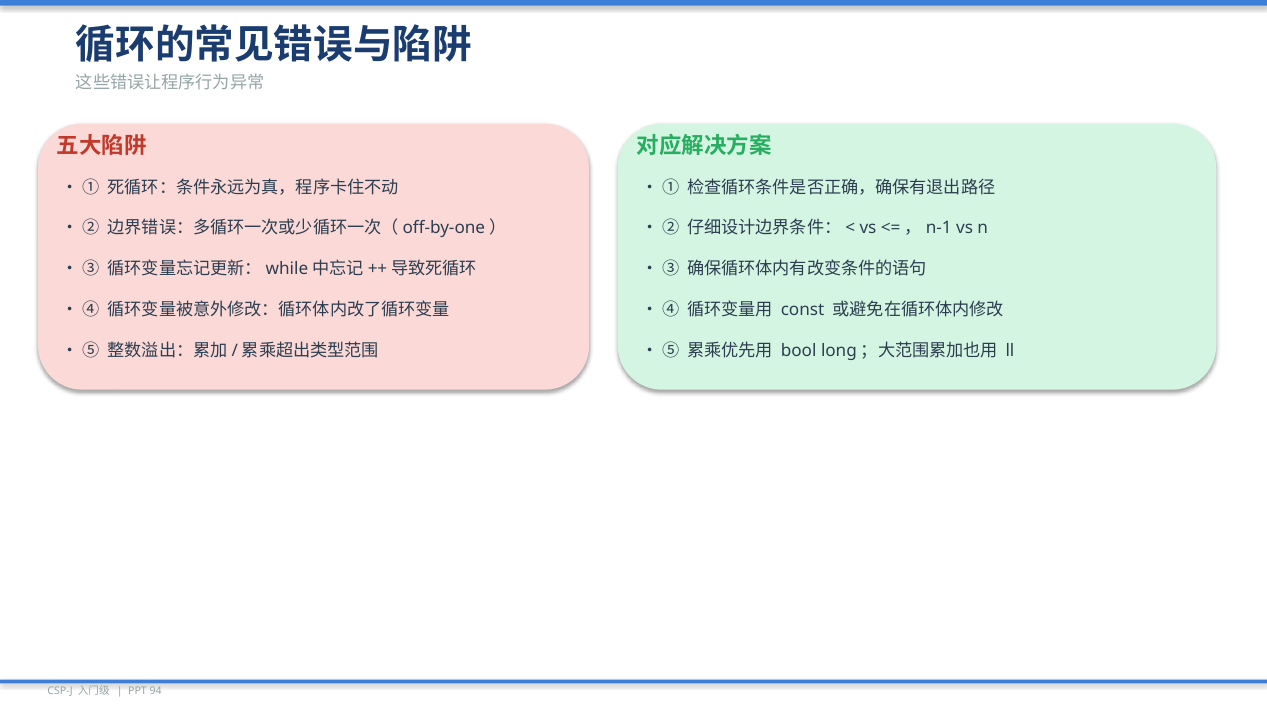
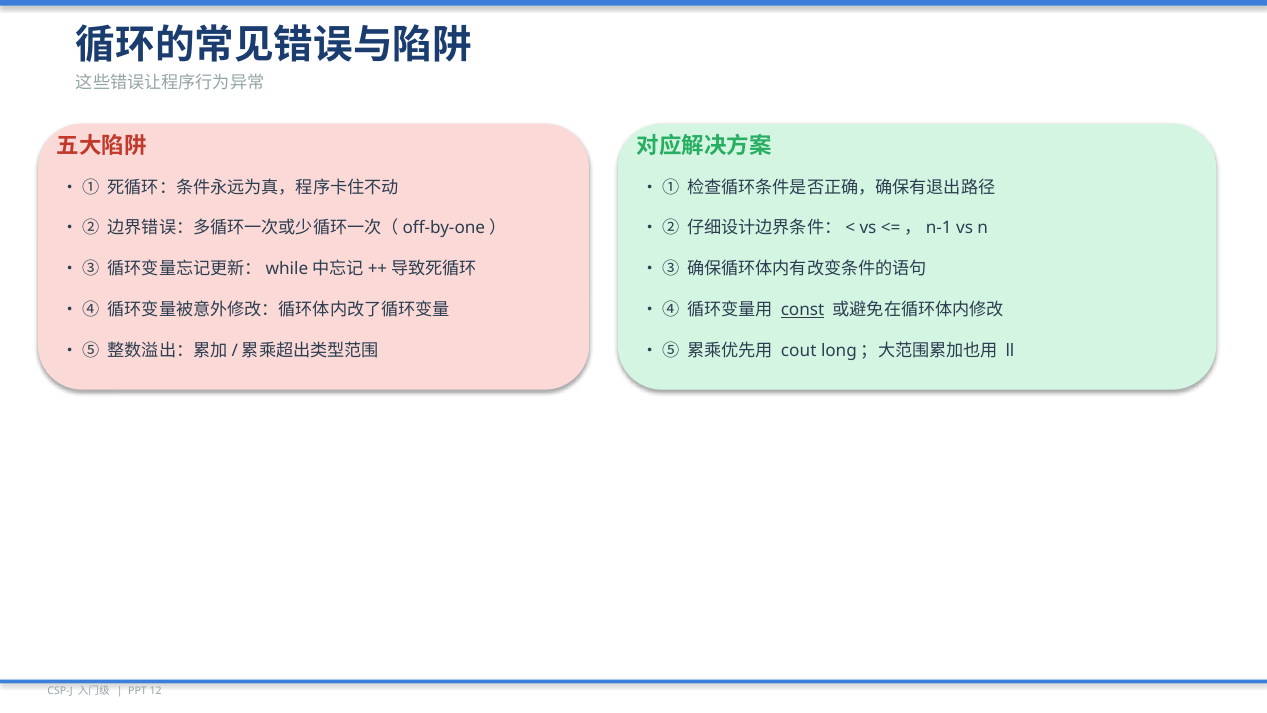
const underline: none -> present
bool: bool -> cout
94: 94 -> 12
